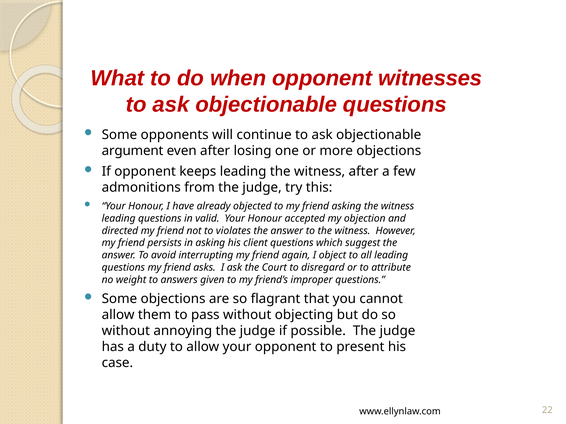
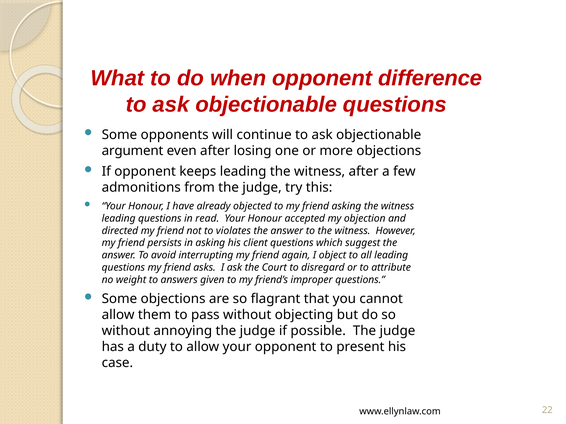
witnesses: witnesses -> difference
valid: valid -> read
